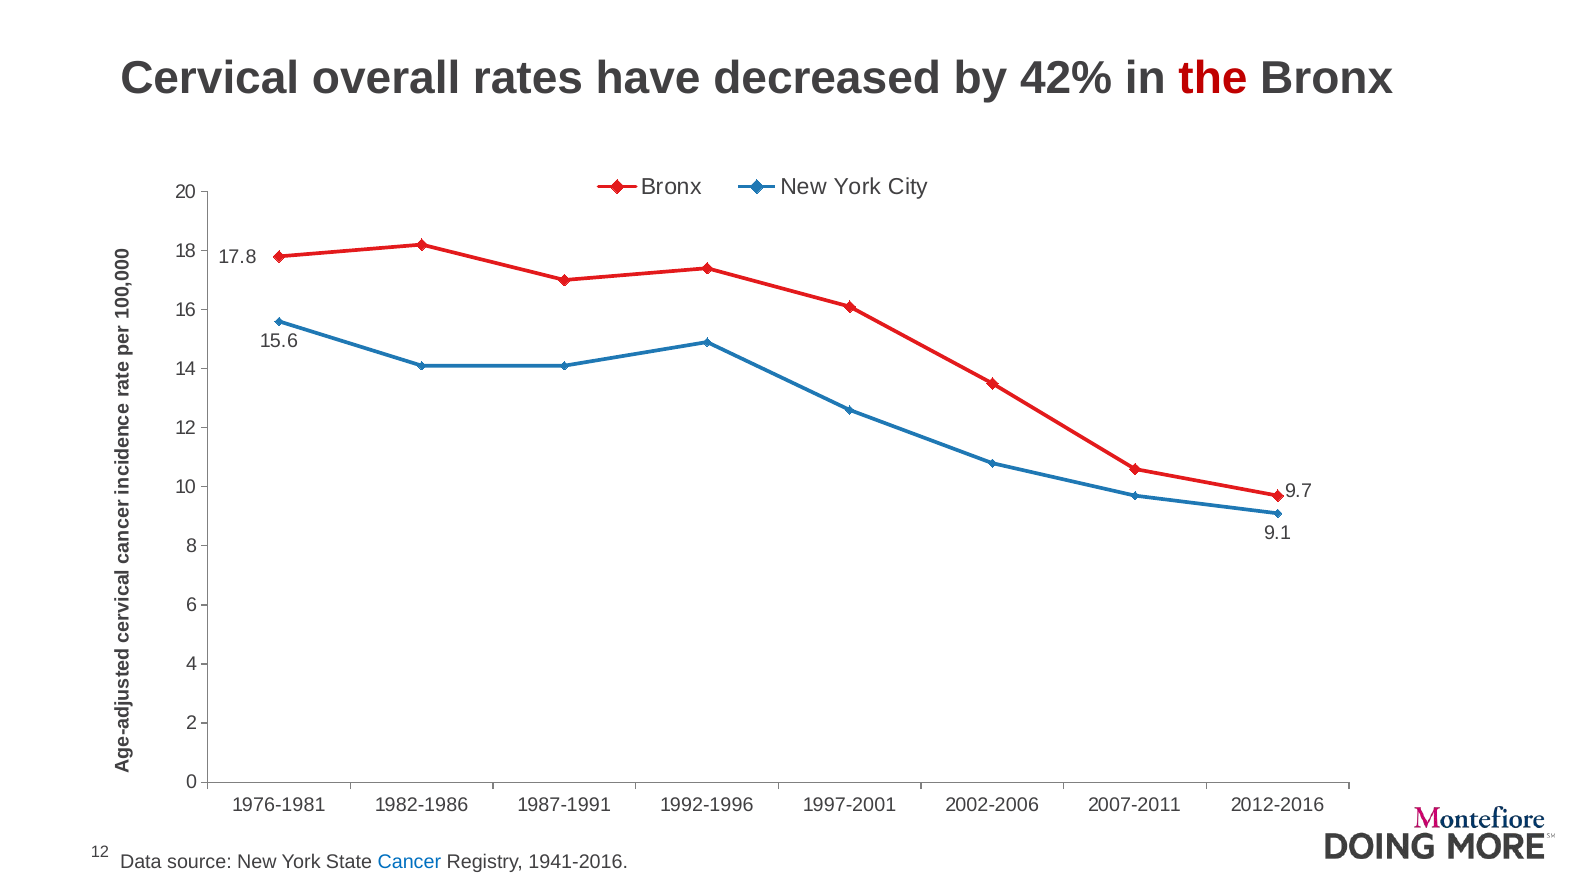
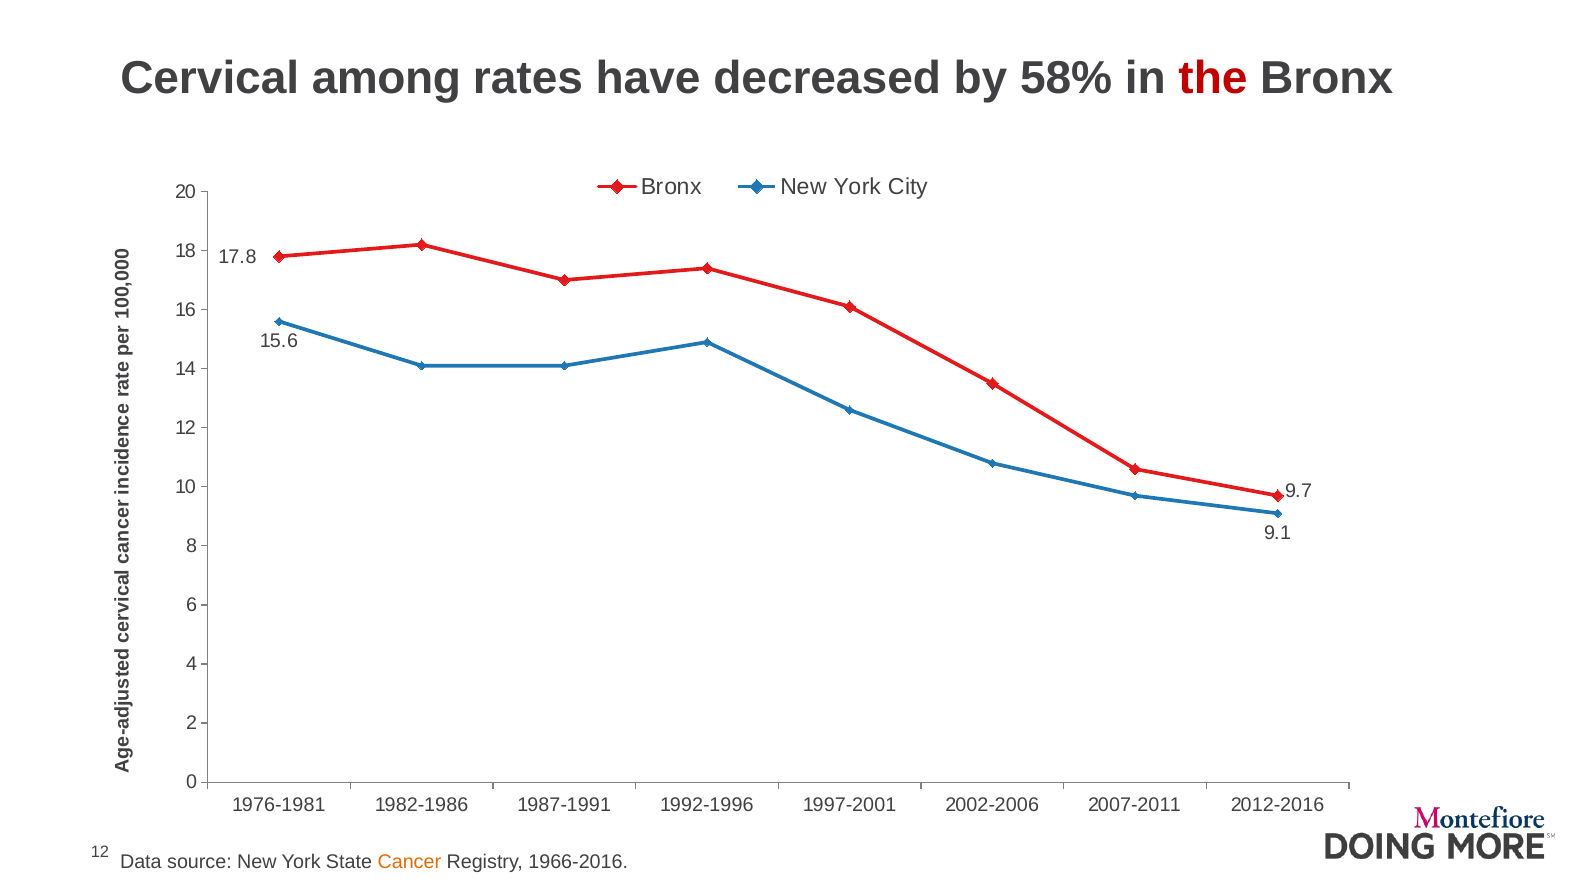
overall: overall -> among
42%: 42% -> 58%
Cancer colour: blue -> orange
1941-2016: 1941-2016 -> 1966-2016
